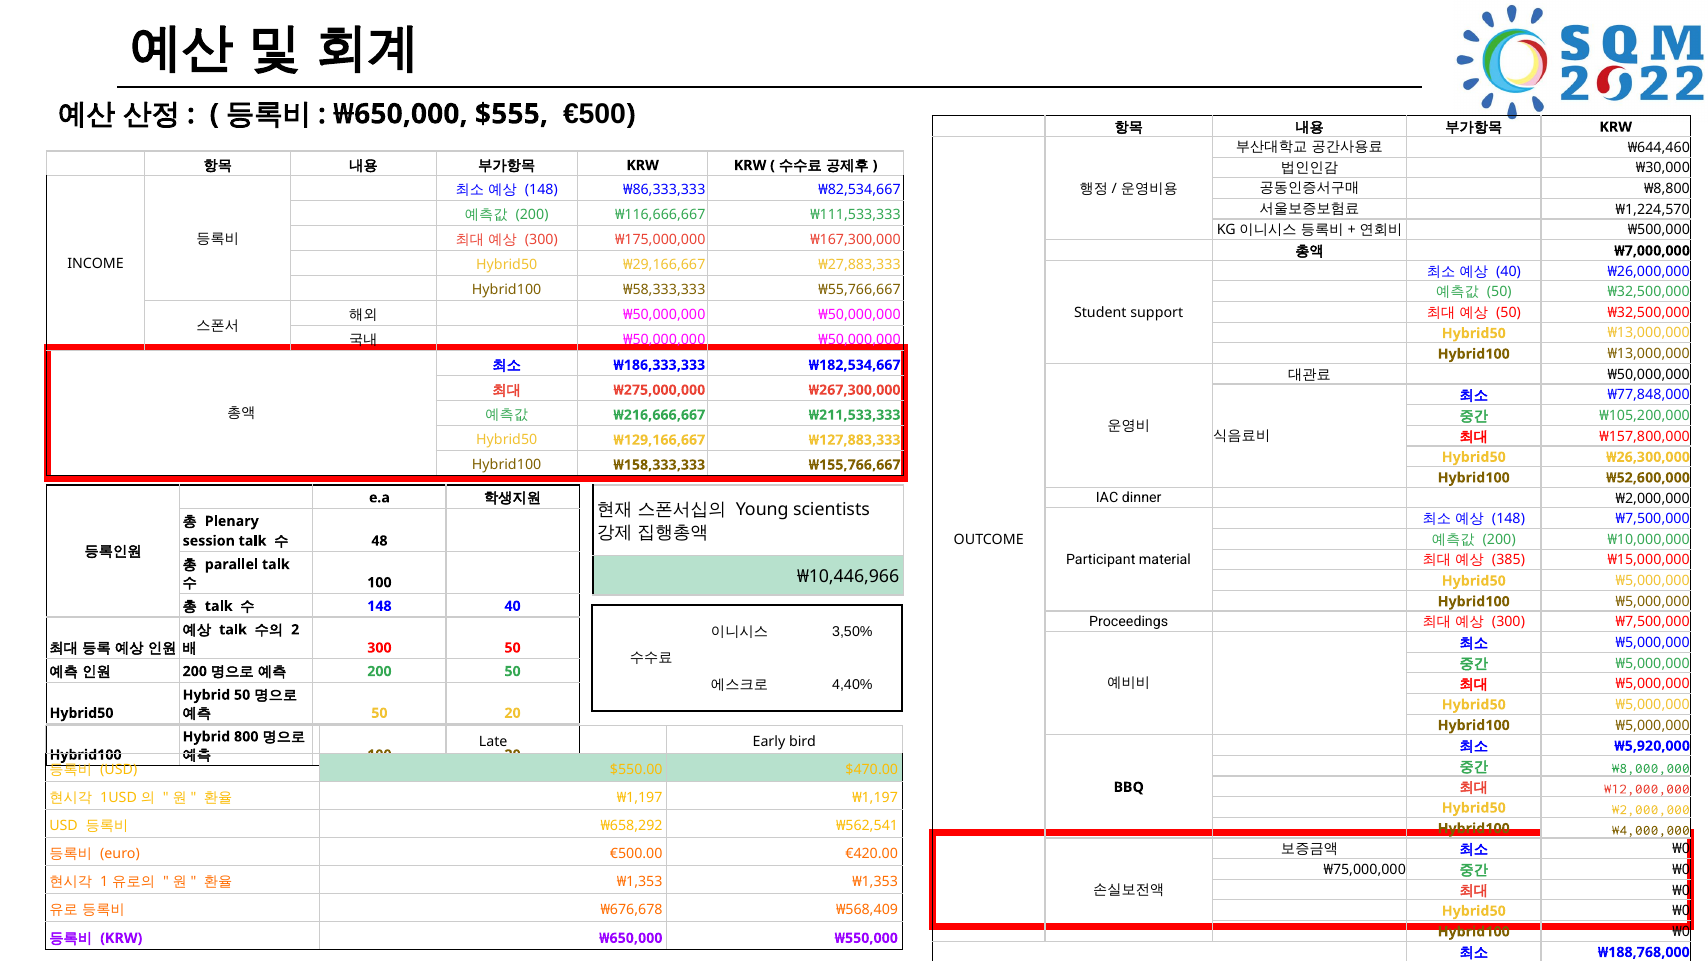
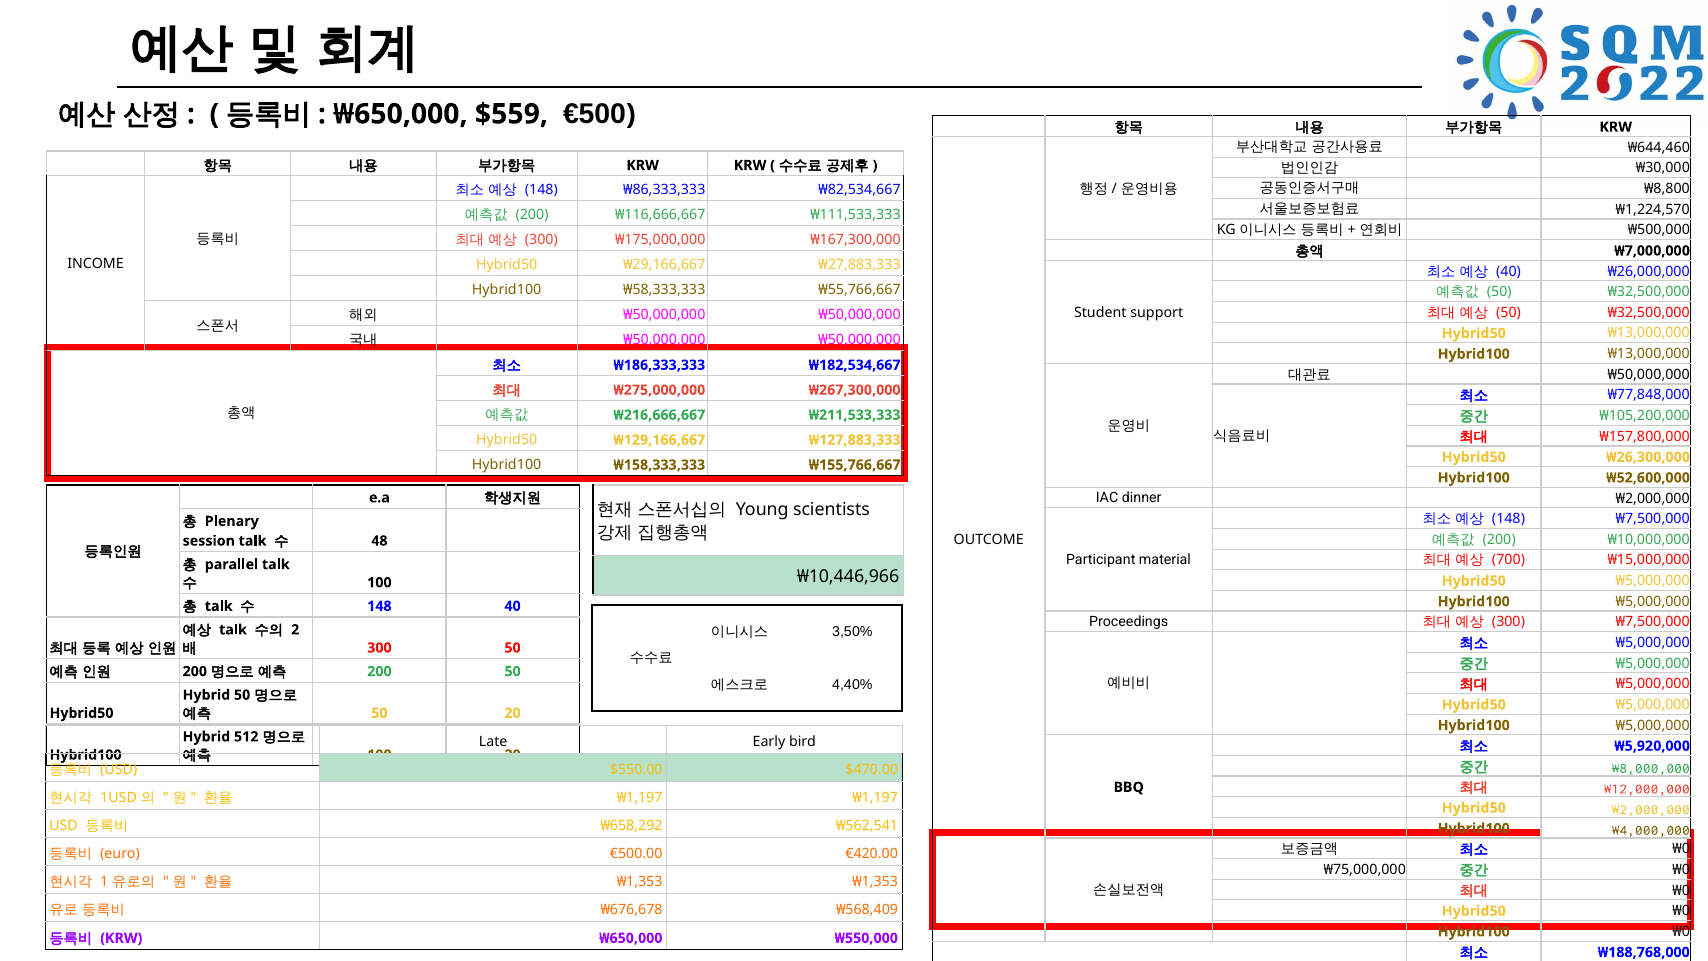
$555: $555 -> $559
385: 385 -> 700
800: 800 -> 512
